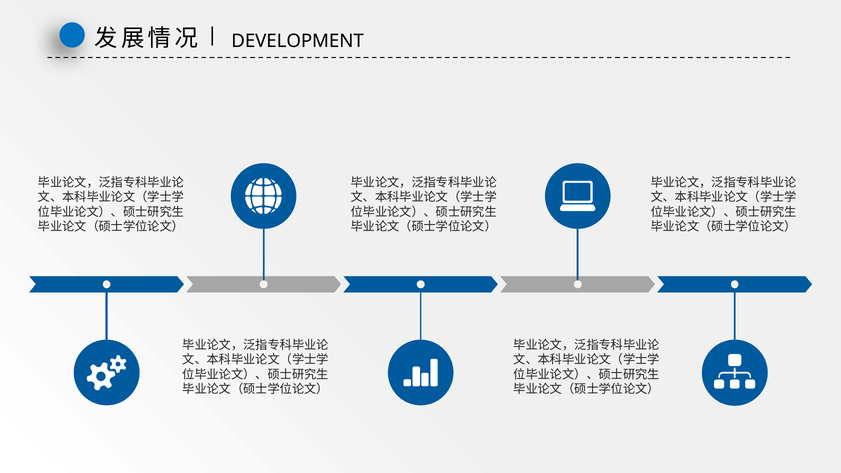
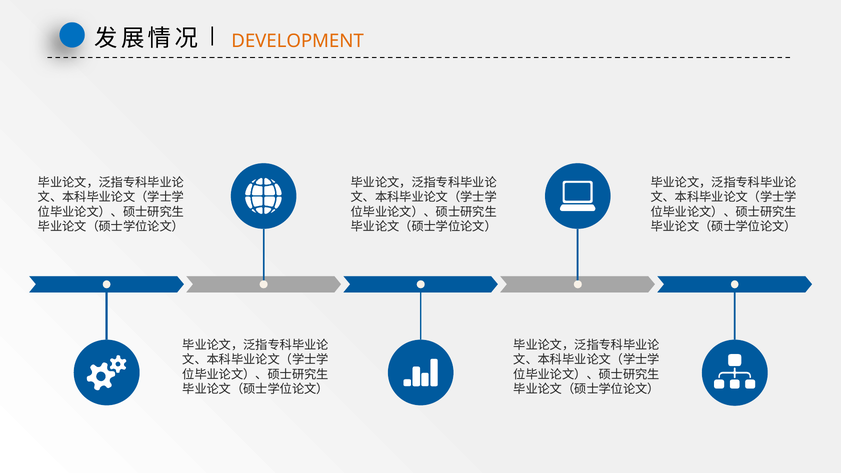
DEVELOPMENT colour: black -> orange
